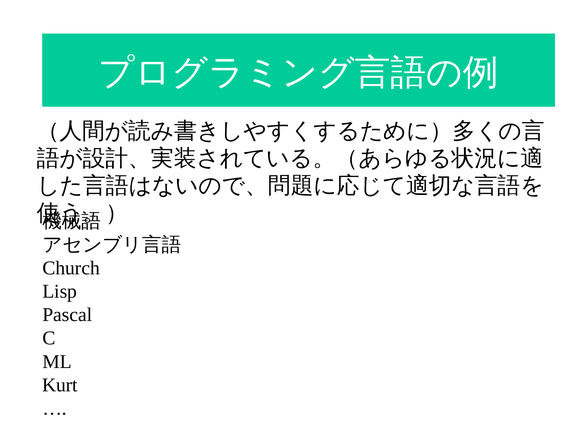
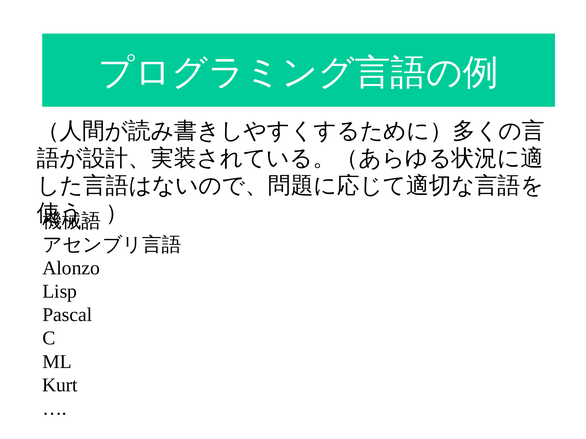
Church: Church -> Alonzo
